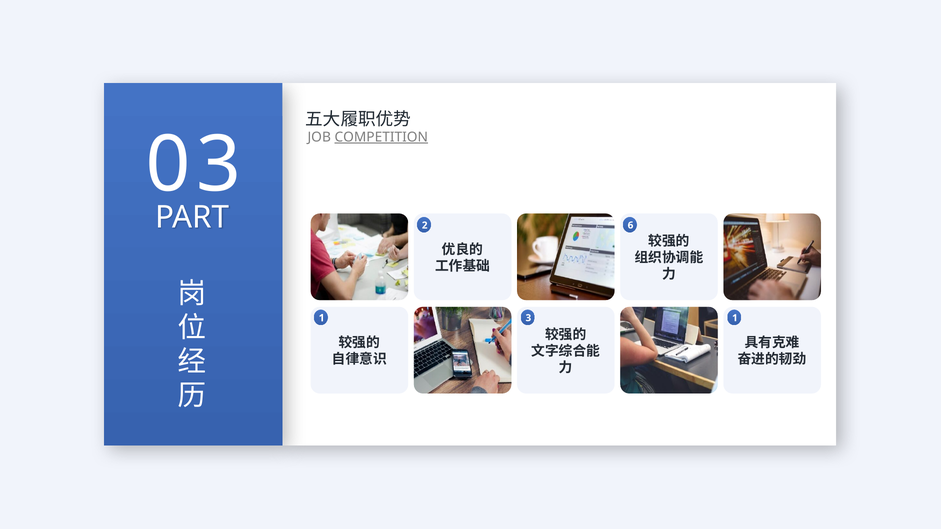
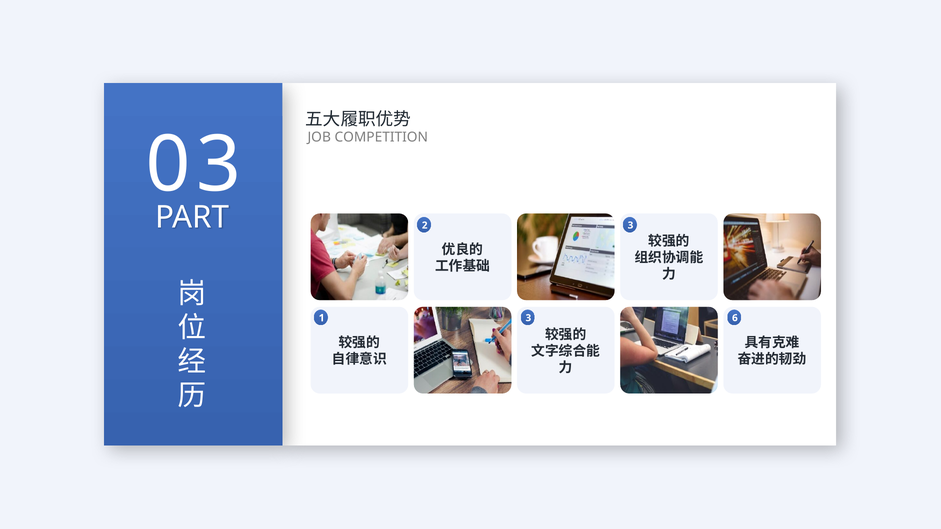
COMPETITION underline: present -> none
2 6: 6 -> 3
3 1: 1 -> 6
